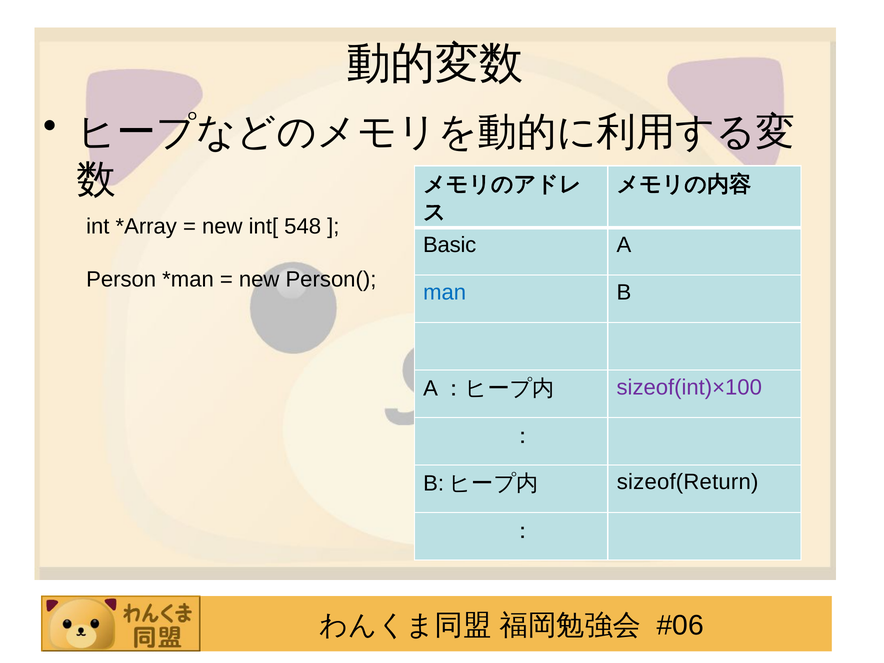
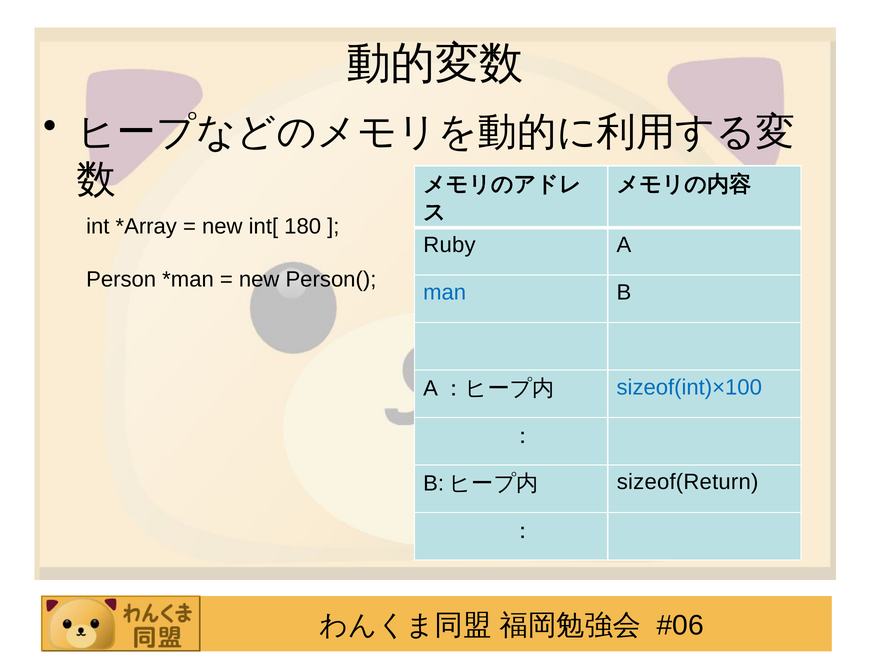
548: 548 -> 180
Basic: Basic -> Ruby
sizeof(int)×100 colour: purple -> blue
